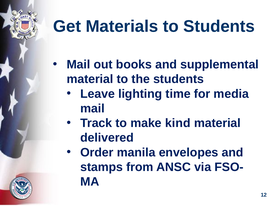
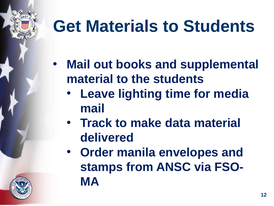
kind: kind -> data
